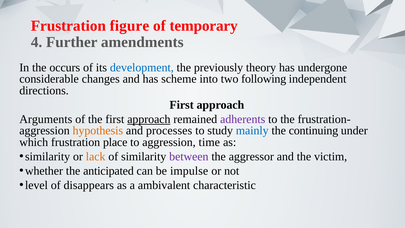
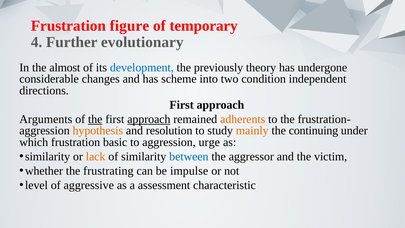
amendments: amendments -> evolutionary
occurs: occurs -> almost
following: following -> condition
the at (95, 119) underline: none -> present
adherents colour: purple -> orange
processes: processes -> resolution
mainly colour: blue -> orange
place: place -> basic
time: time -> urge
between colour: purple -> blue
anticipated: anticipated -> frustrating
disappears: disappears -> aggressive
ambivalent: ambivalent -> assessment
